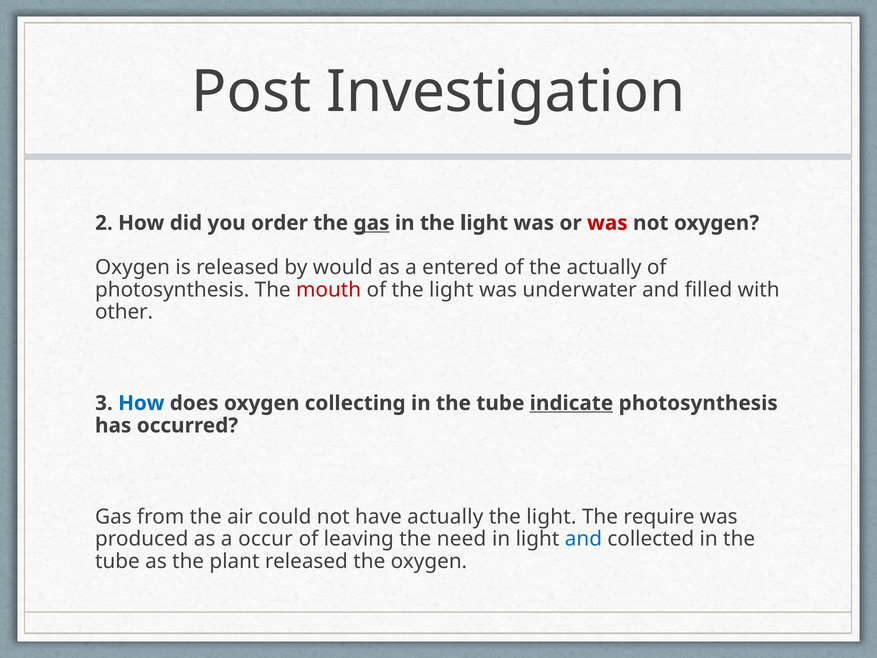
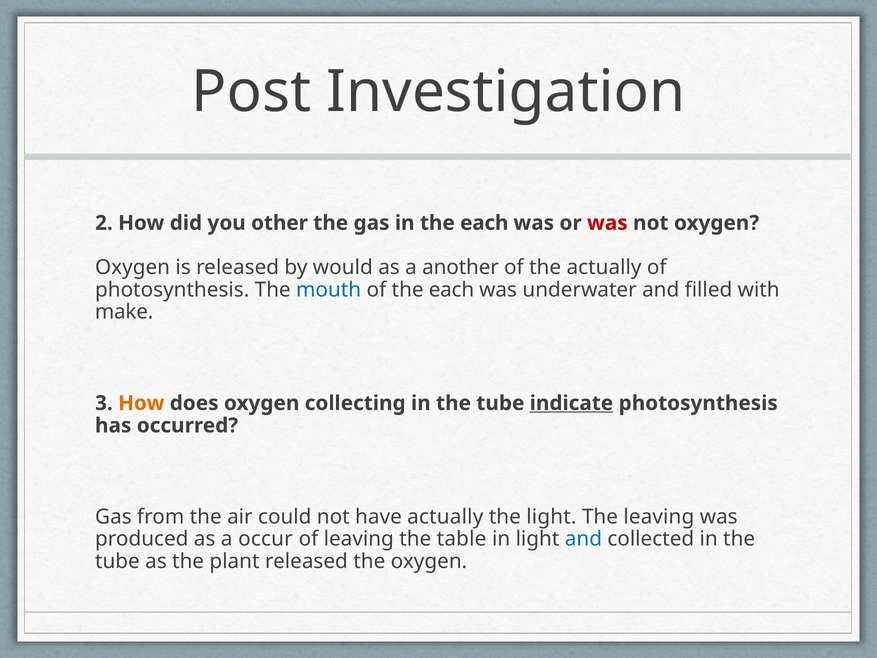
order: order -> other
gas at (372, 223) underline: present -> none
in the light: light -> each
entered: entered -> another
mouth colour: red -> blue
of the light: light -> each
other: other -> make
How at (141, 403) colour: blue -> orange
The require: require -> leaving
need: need -> table
